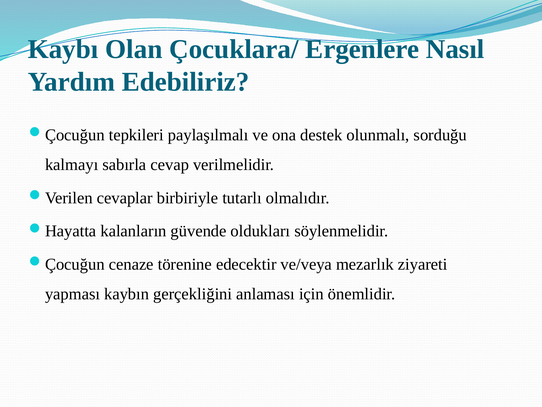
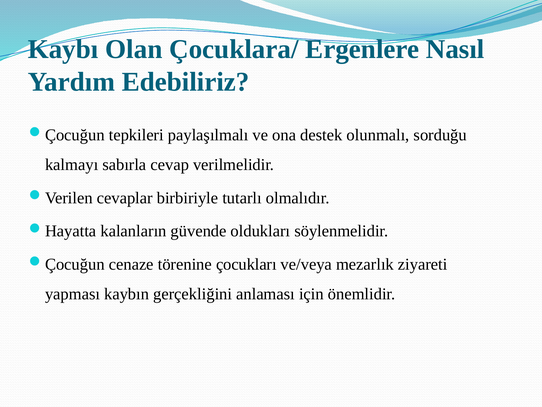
edecektir: edecektir -> çocukları
